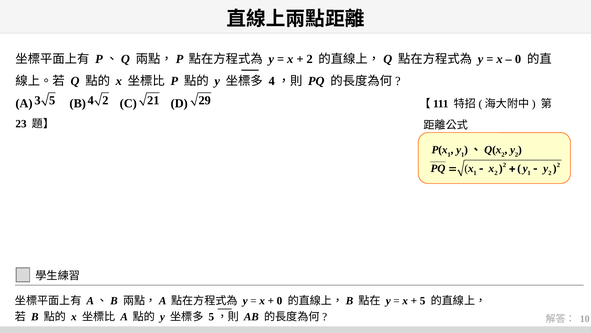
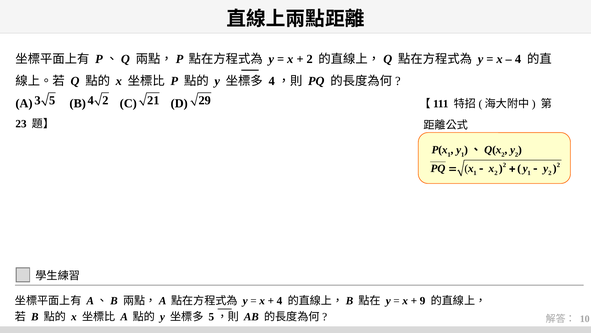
0 at (518, 59): 0 -> 4
0 at (279, 300): 0 -> 4
5 at (423, 300): 5 -> 9
